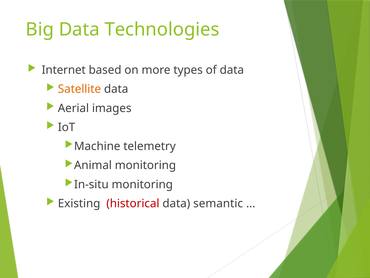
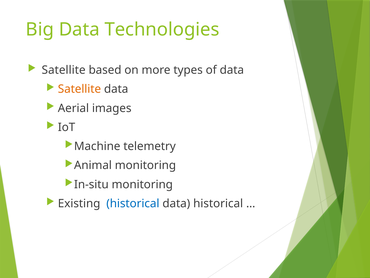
Internet at (64, 70): Internet -> Satellite
historical at (133, 203) colour: red -> blue
data semantic: semantic -> historical
